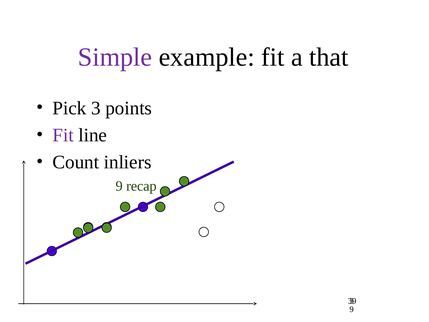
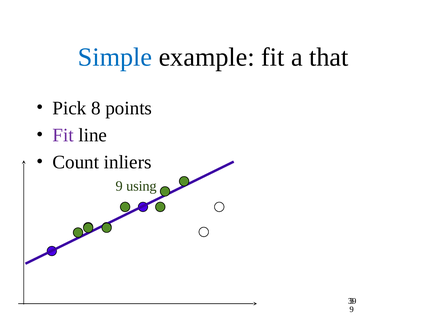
Simple colour: purple -> blue
Pick 3: 3 -> 8
recap: recap -> using
